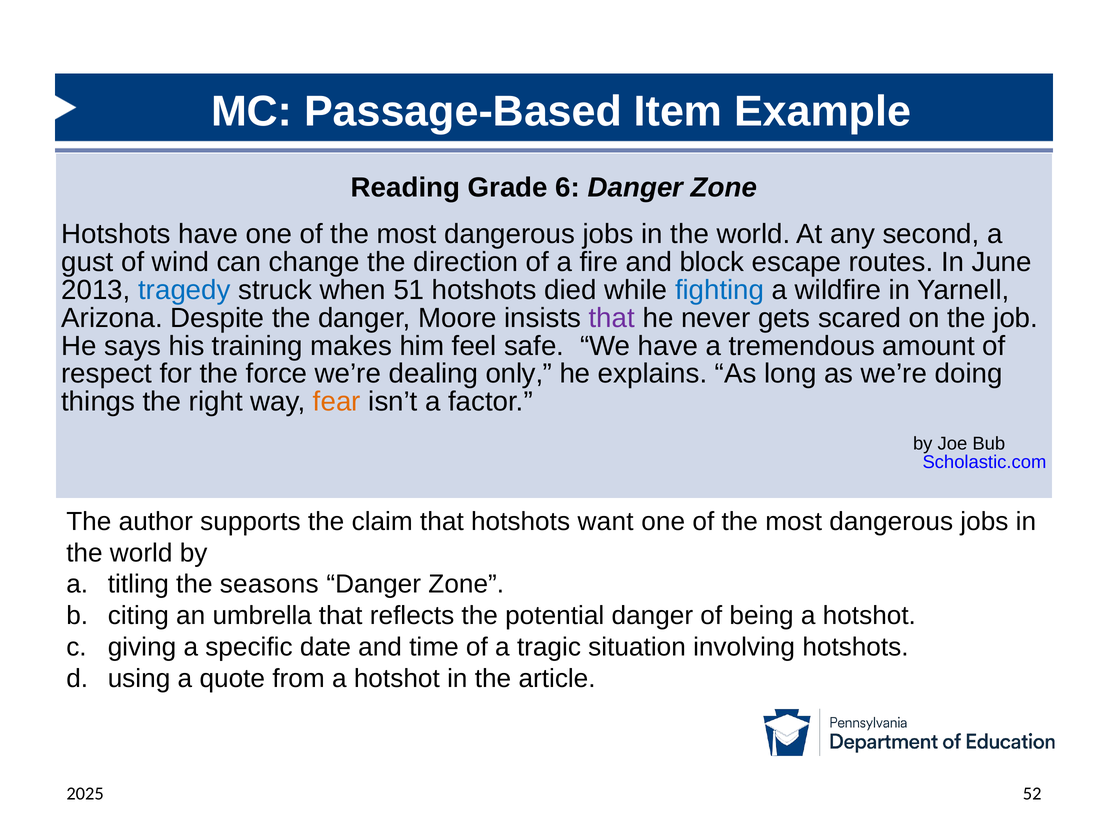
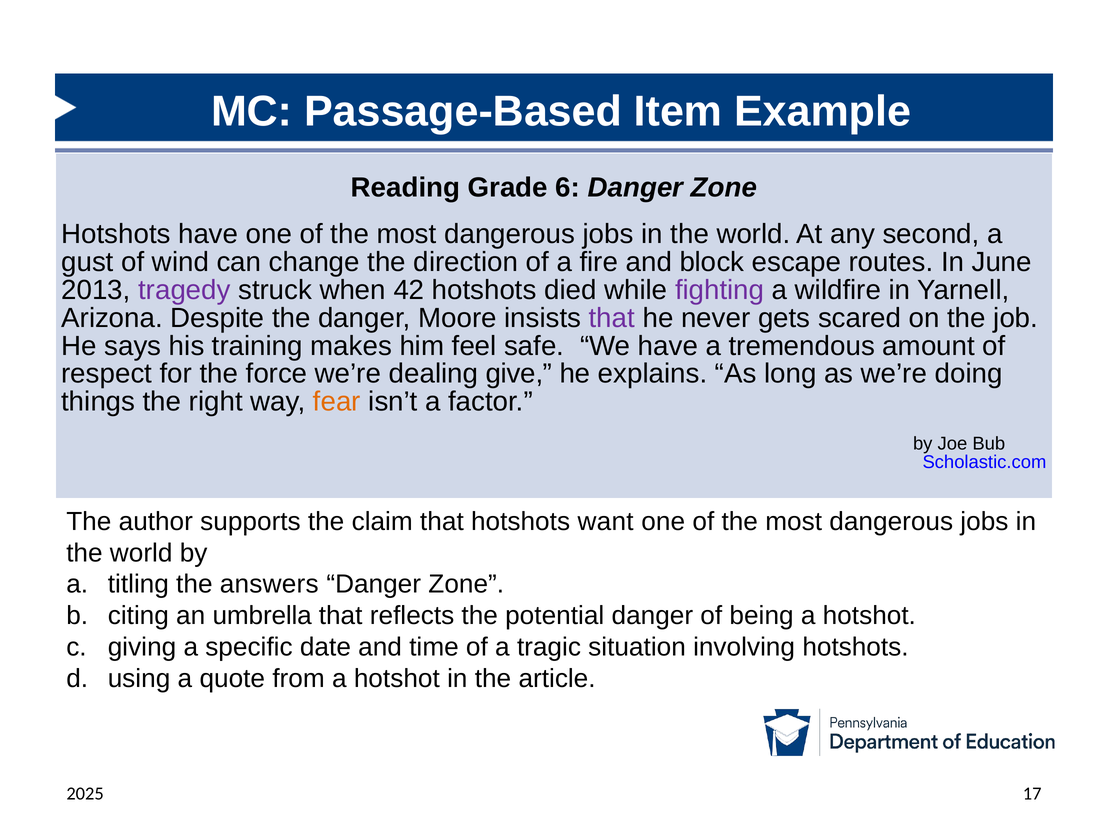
tragedy colour: blue -> purple
51: 51 -> 42
fighting colour: blue -> purple
only: only -> give
seasons: seasons -> answers
52: 52 -> 17
